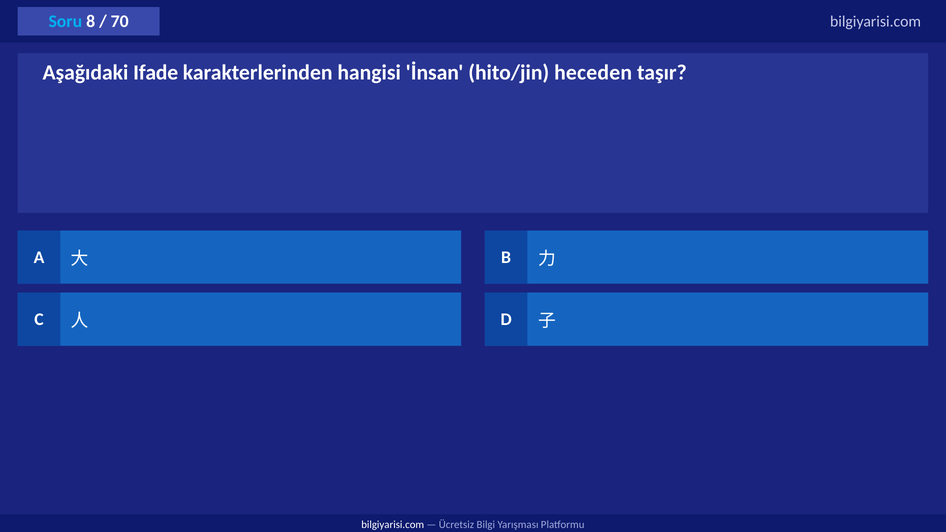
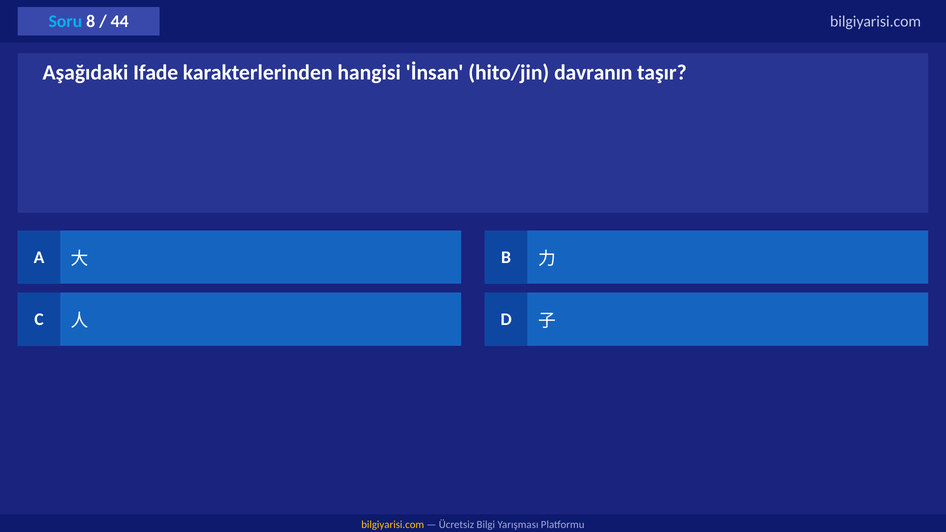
70: 70 -> 44
heceden: heceden -> davranın
bilgiyarisi.com at (393, 525) colour: white -> yellow
